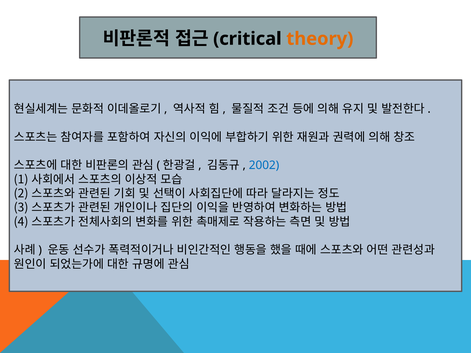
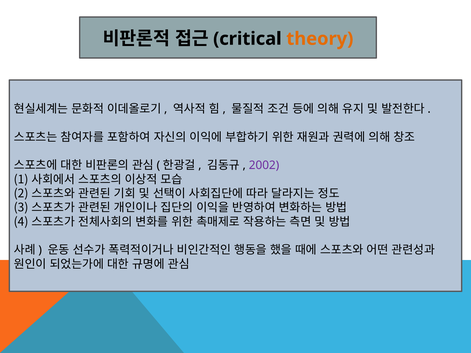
2002 colour: blue -> purple
